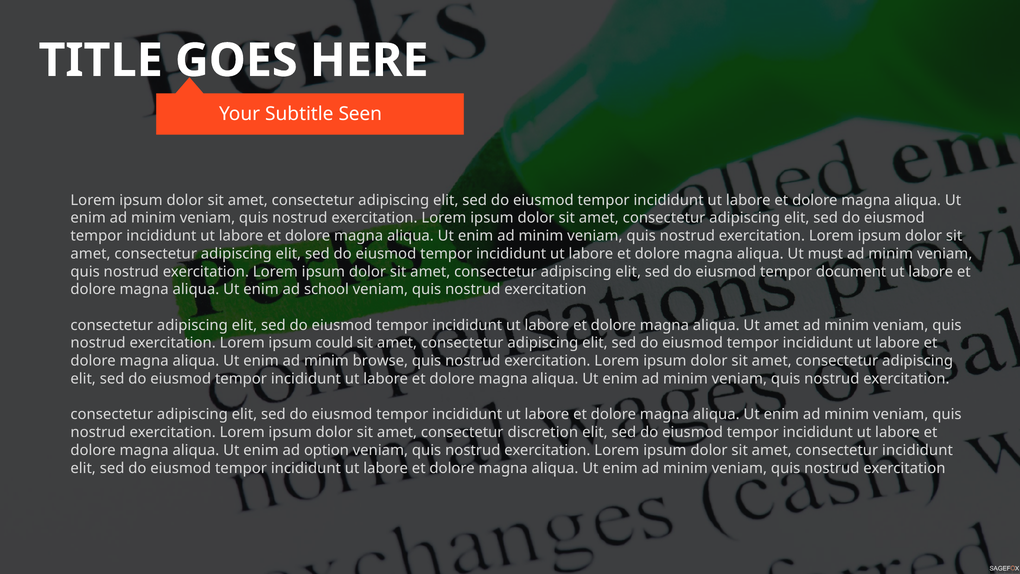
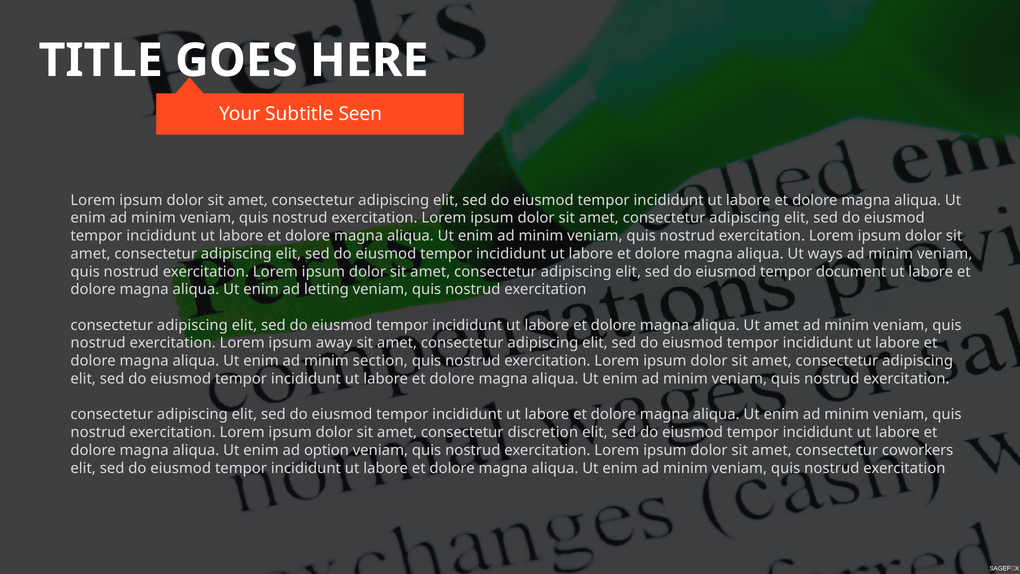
must: must -> ways
school: school -> letting
could: could -> away
browse: browse -> section
consectetur incididunt: incididunt -> coworkers
